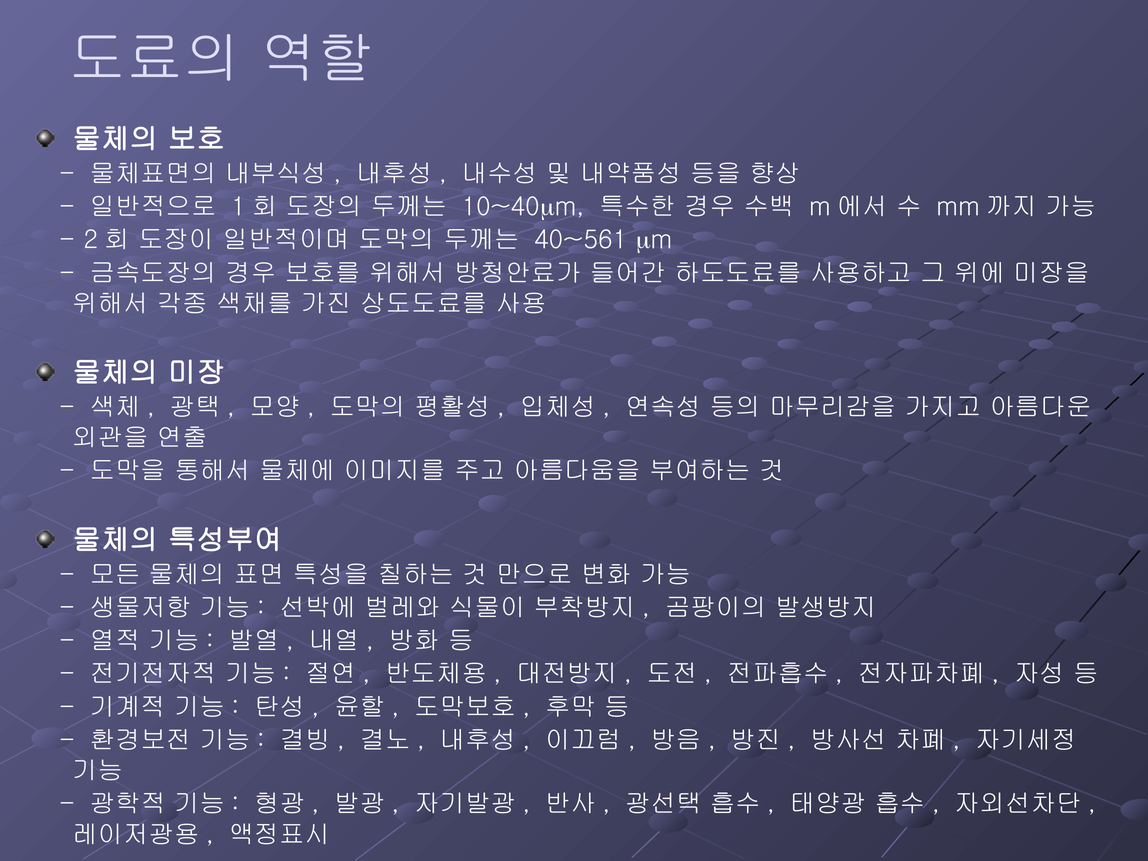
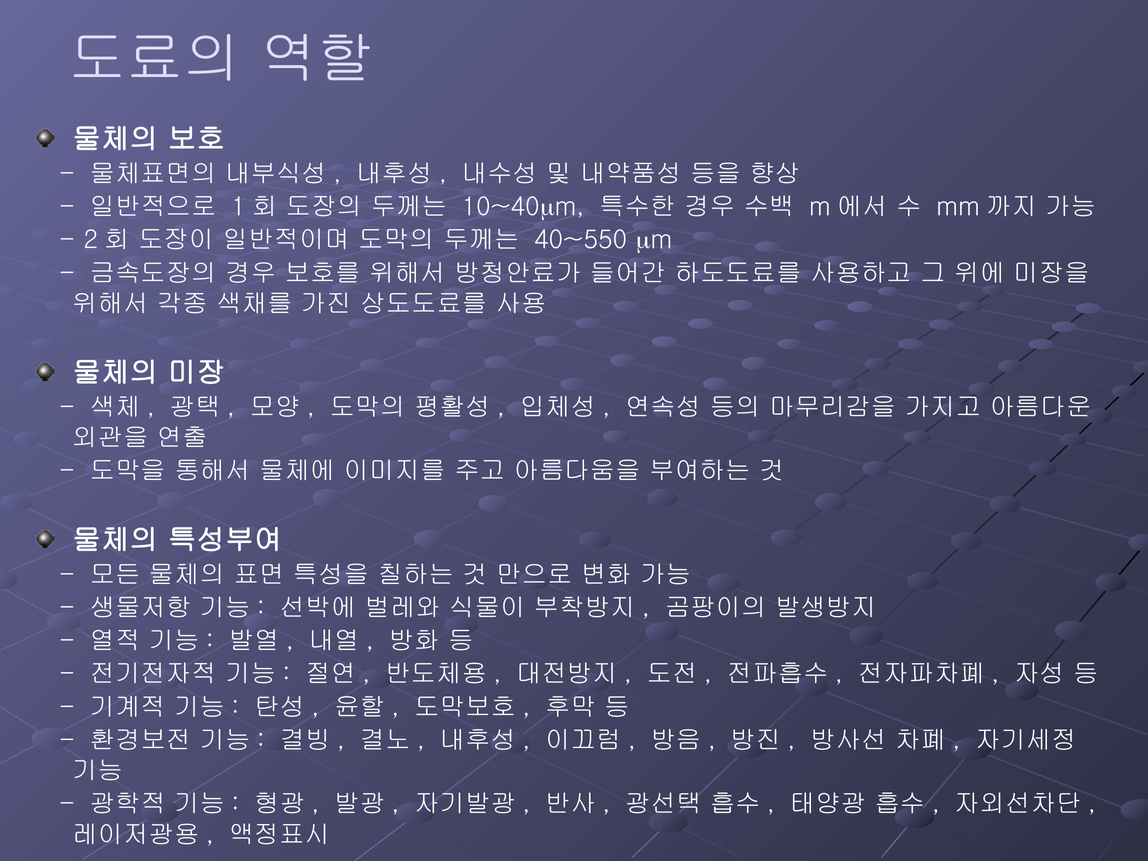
40~561: 40~561 -> 40~550
